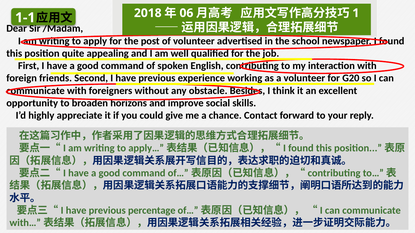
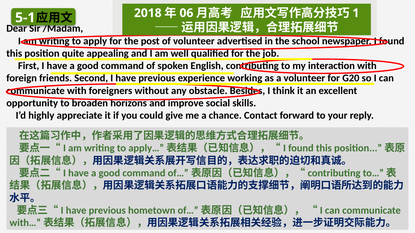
1-1: 1-1 -> 5-1
percentage: percentage -> hometown
